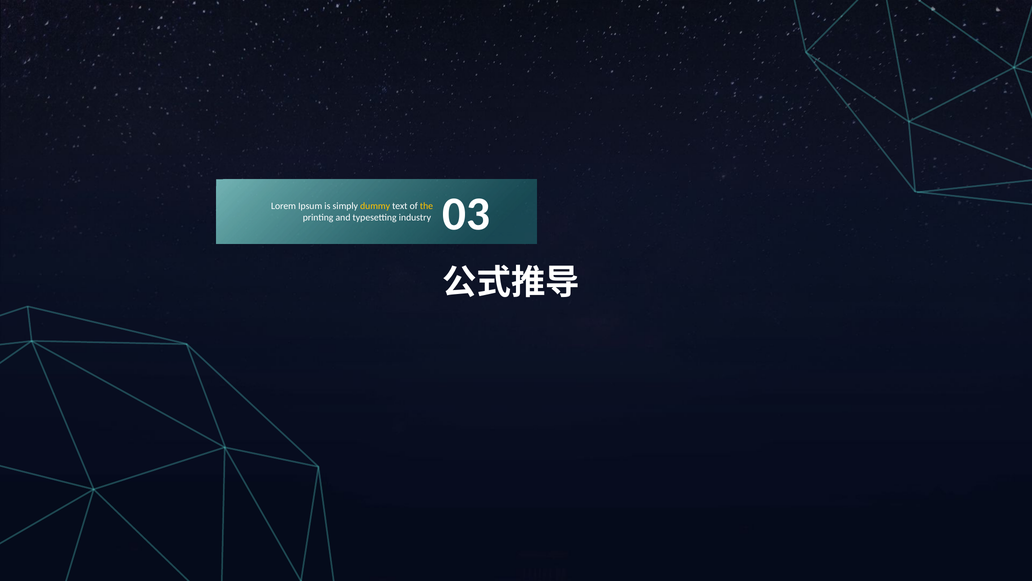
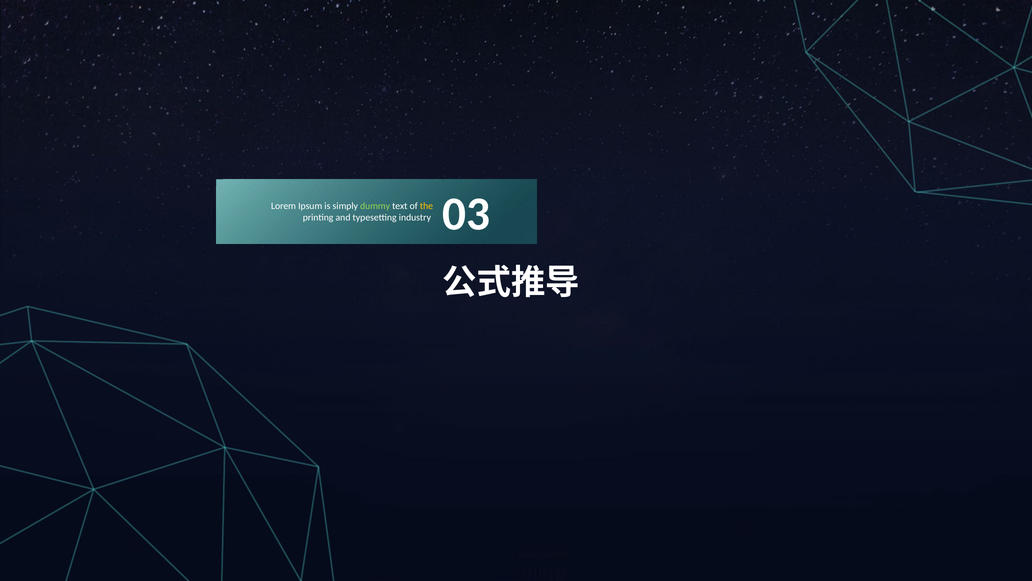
dummy colour: yellow -> light green
